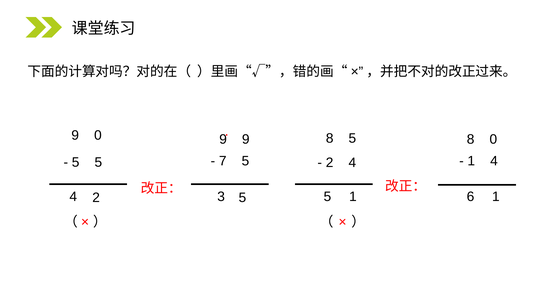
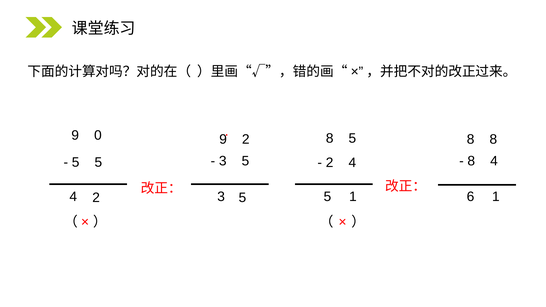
9 9: 9 -> 2
8 0: 0 -> 8
1 at (471, 161): 1 -> 8
7 at (223, 161): 7 -> 3
